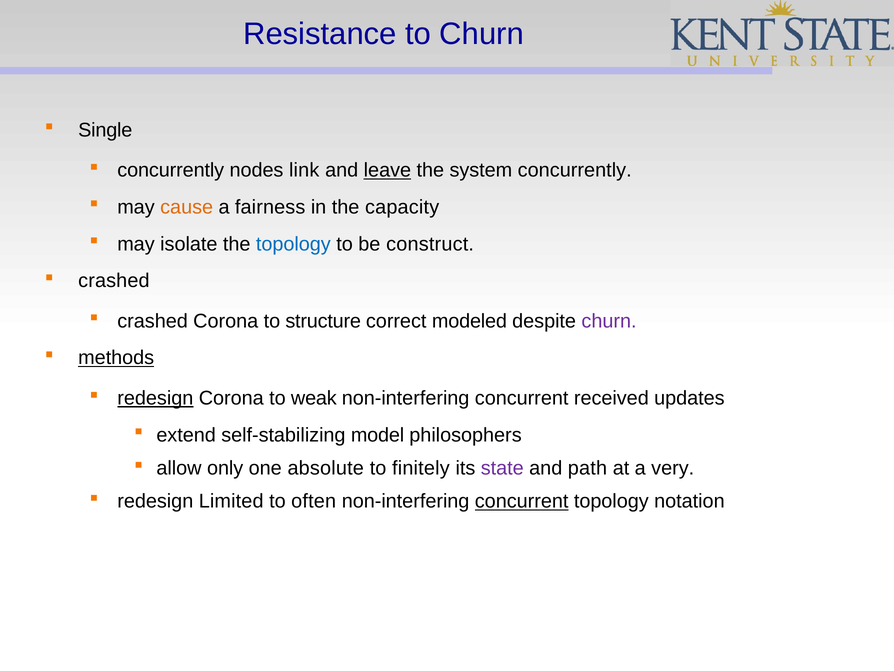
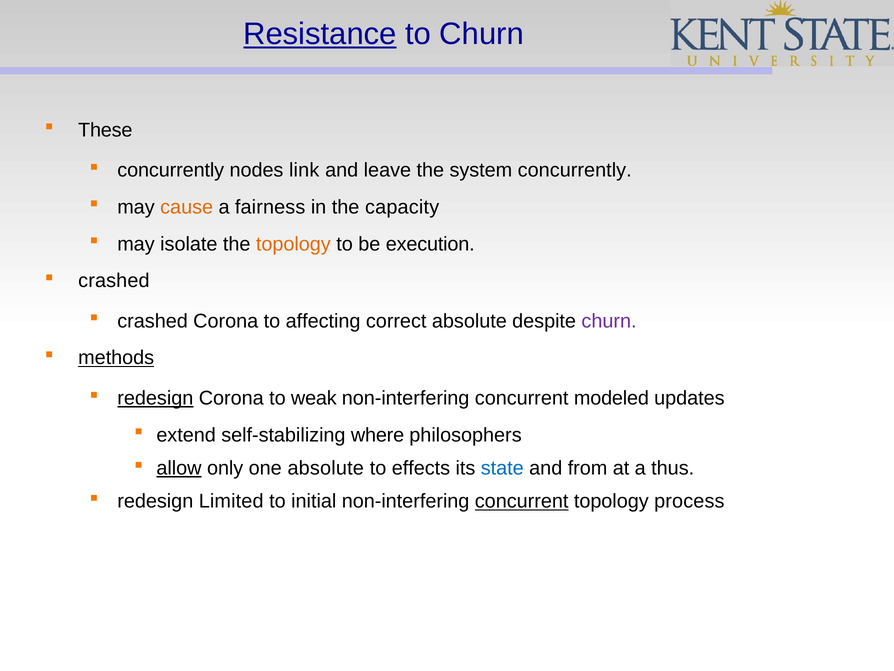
Resistance underline: none -> present
Single: Single -> These
leave underline: present -> none
topology at (293, 244) colour: blue -> orange
construct: construct -> execution
structure: structure -> affecting
correct modeled: modeled -> absolute
received: received -> modeled
model: model -> where
allow underline: none -> present
finitely: finitely -> effects
state colour: purple -> blue
path: path -> from
very: very -> thus
often: often -> initial
notation: notation -> process
